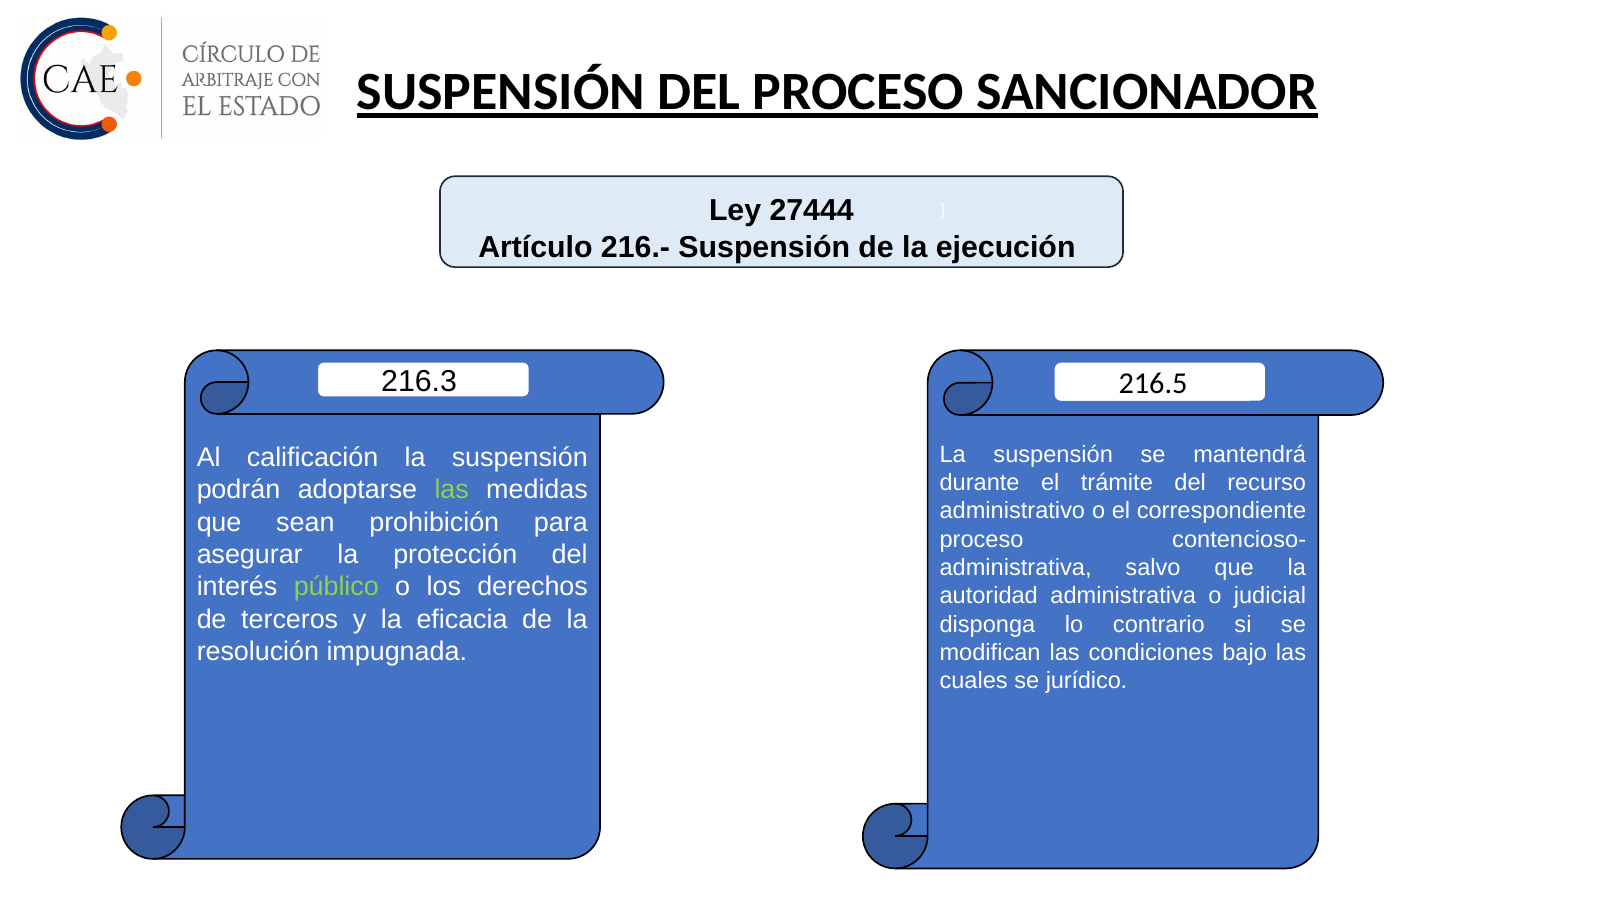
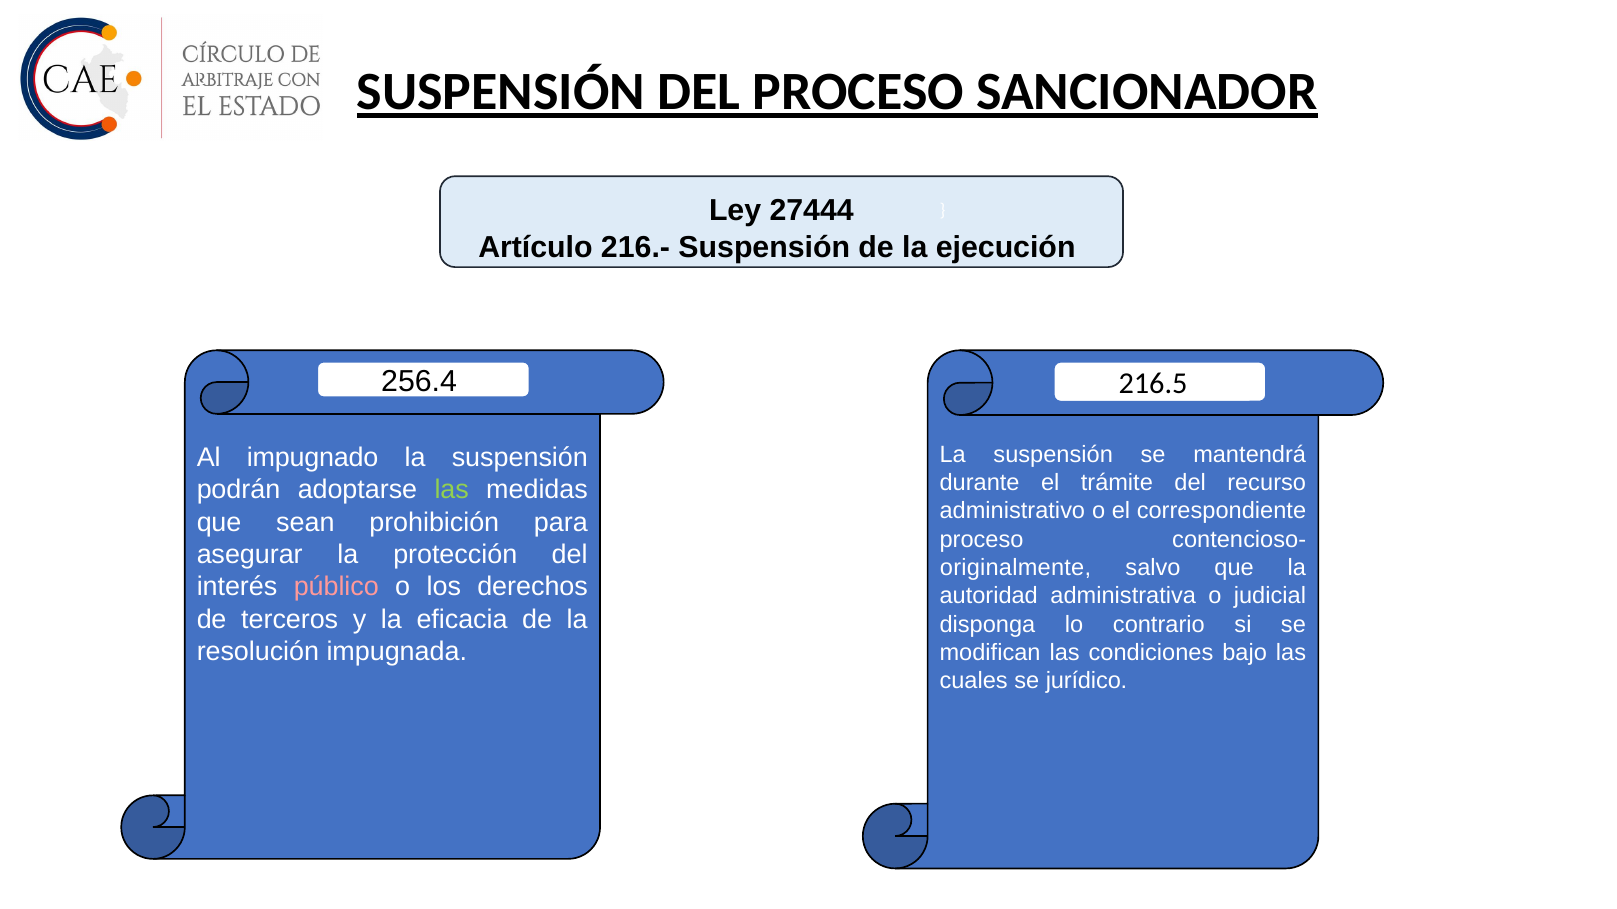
216.3: 216.3 -> 256.4
calificación: calificación -> impugnado
administrativa at (1016, 568): administrativa -> originalmente
público colour: light green -> pink
